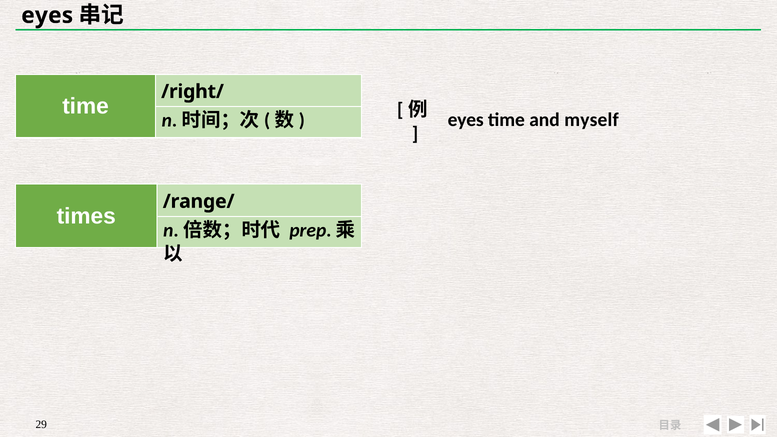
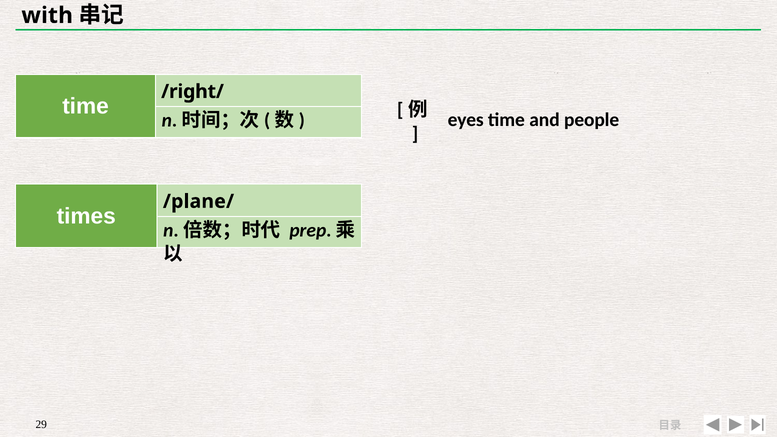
eyes at (47, 15): eyes -> with
myself: myself -> people
/range/: /range/ -> /plane/
